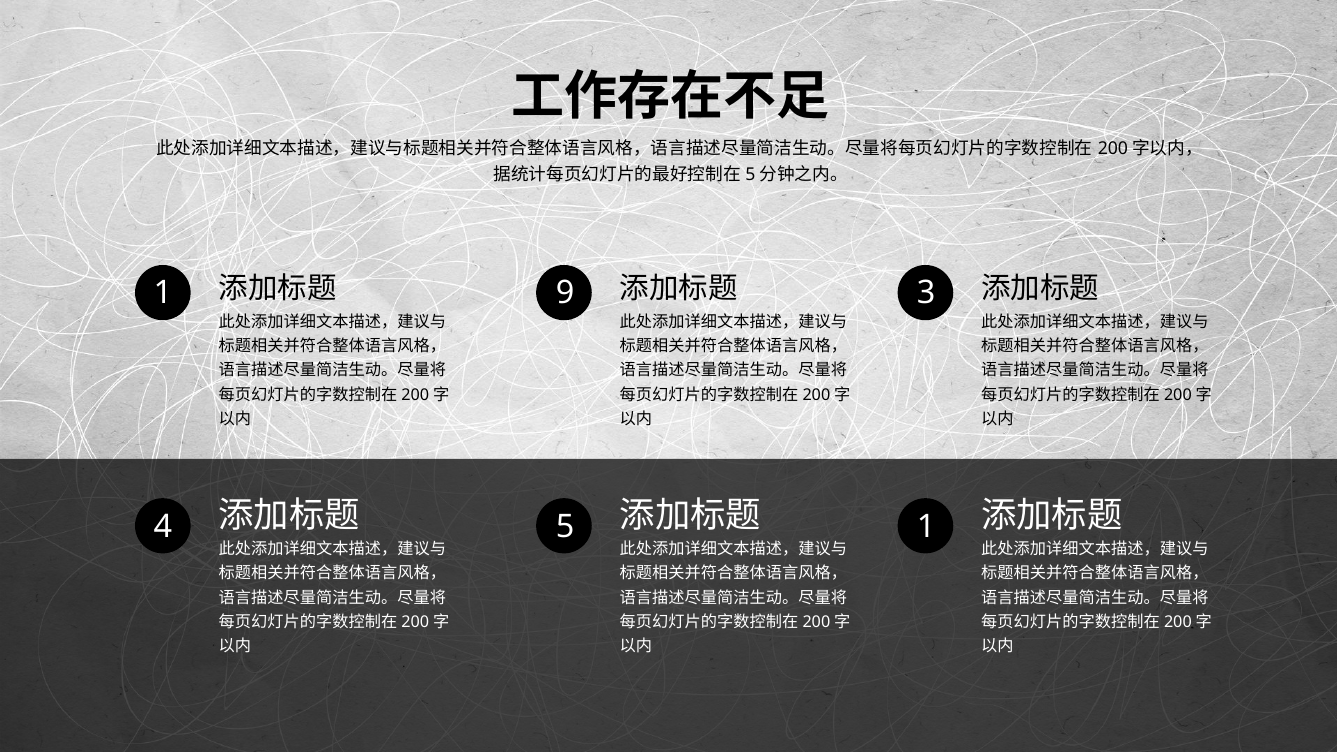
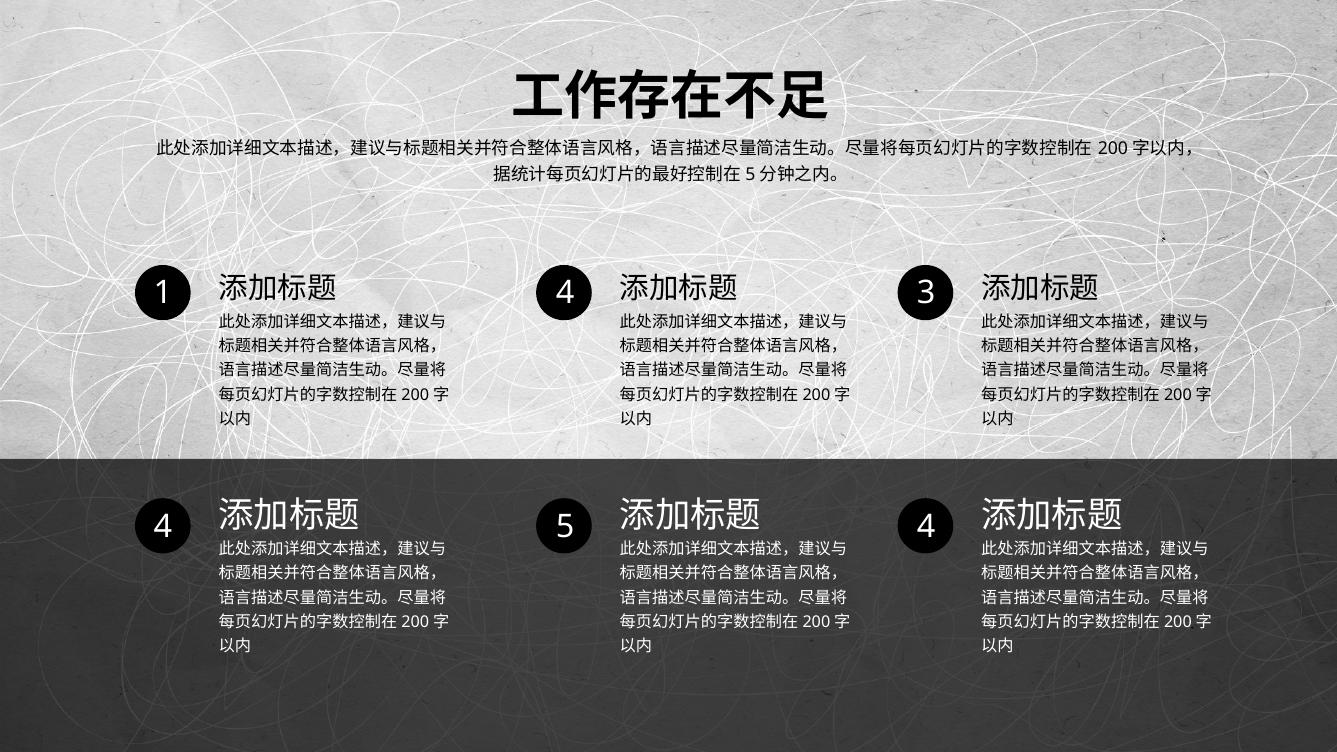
1 9: 9 -> 4
5 1: 1 -> 4
